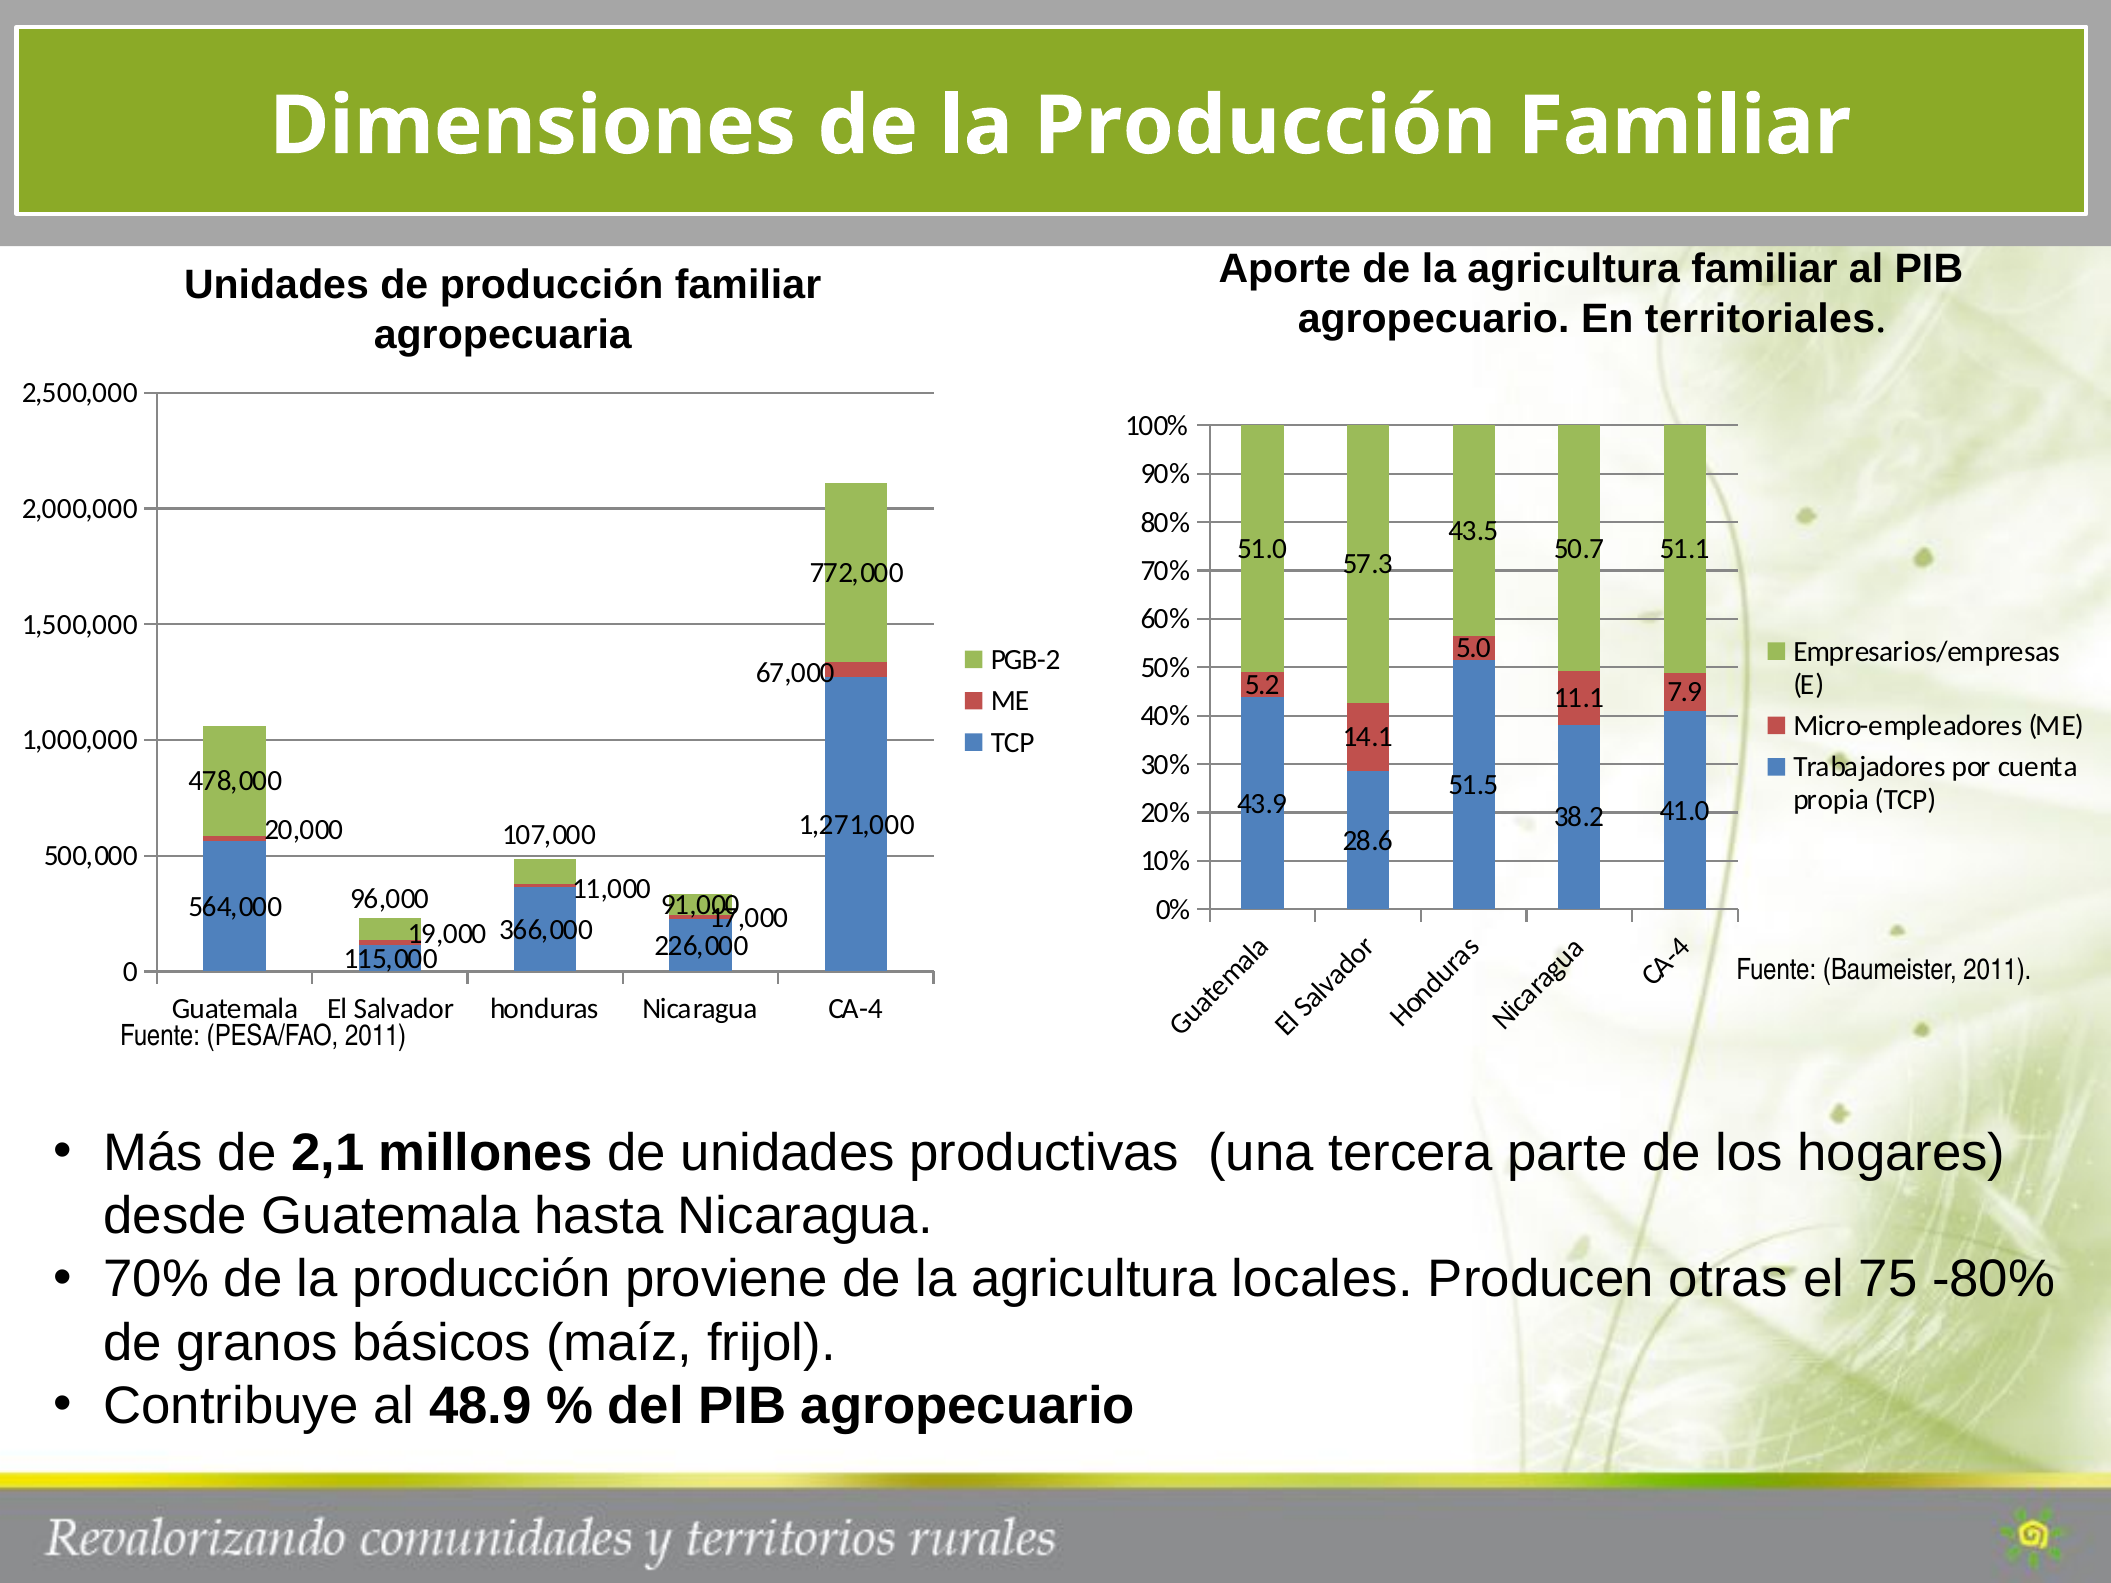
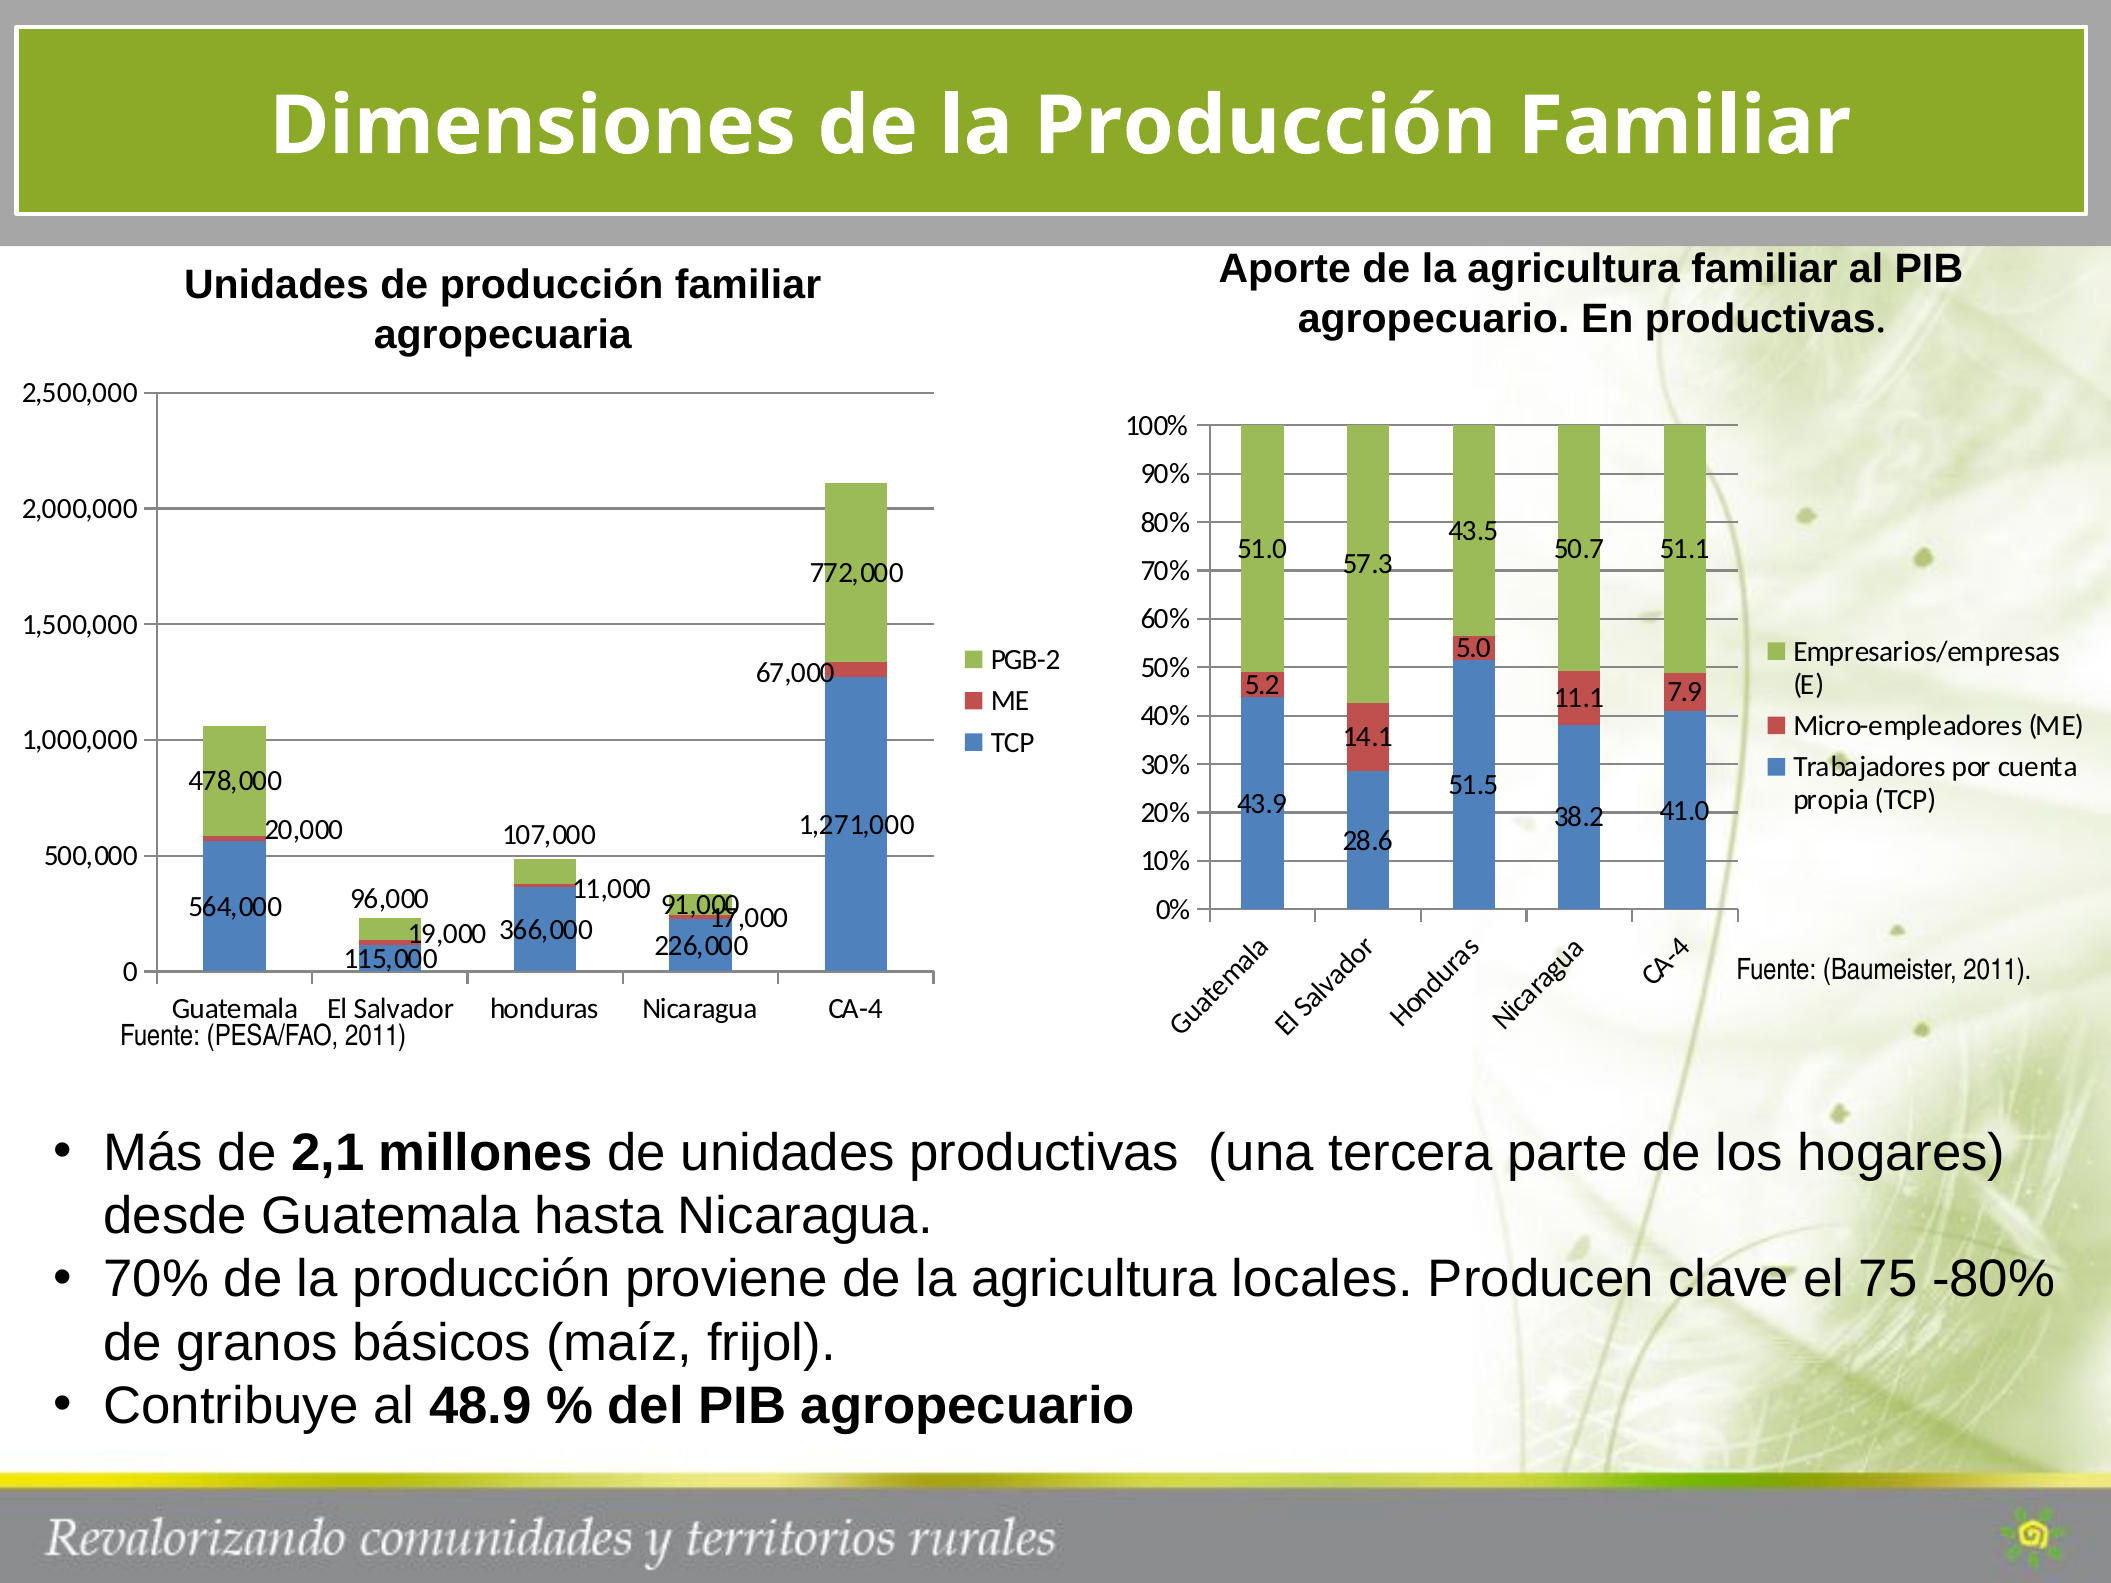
En territoriales: territoriales -> productivas
otras: otras -> clave
